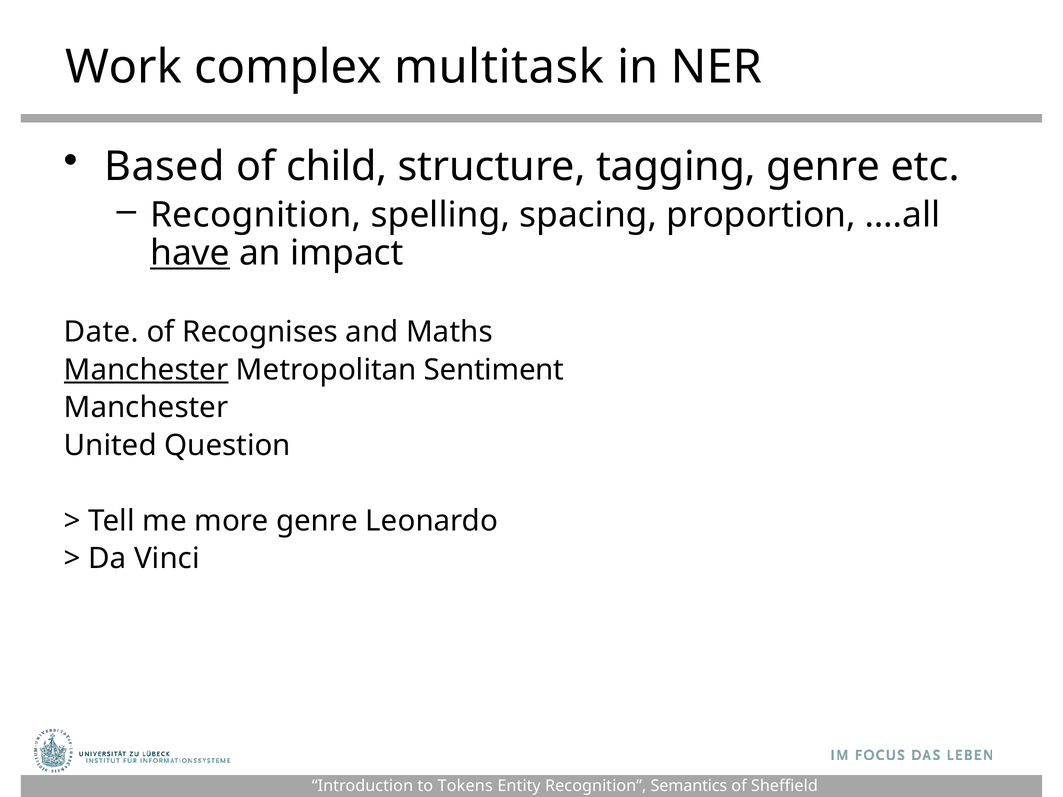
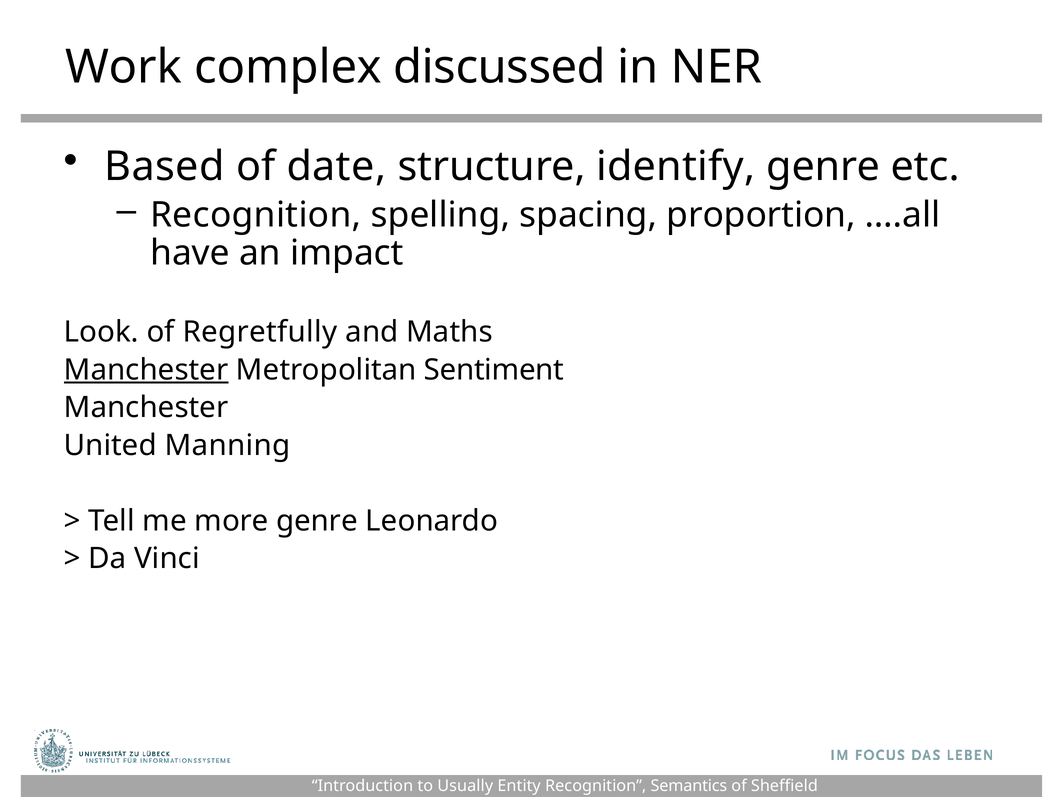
multitask: multitask -> discussed
child: child -> date
tagging: tagging -> identify
have underline: present -> none
Date: Date -> Look
Recognises: Recognises -> Regretfully
Question: Question -> Manning
Tokens: Tokens -> Usually
